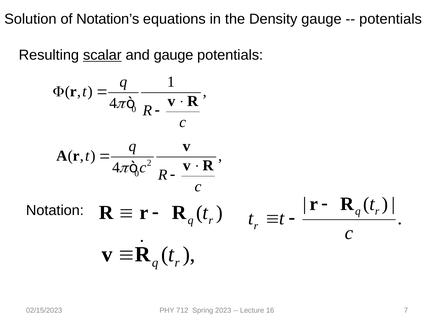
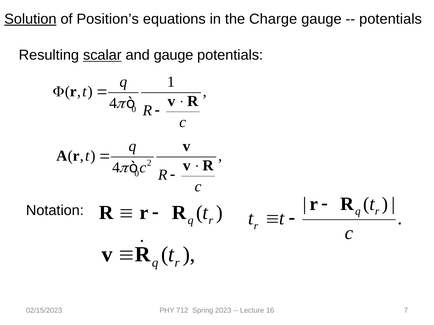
Solution underline: none -> present
Notation’s: Notation’s -> Position’s
Density: Density -> Charge
